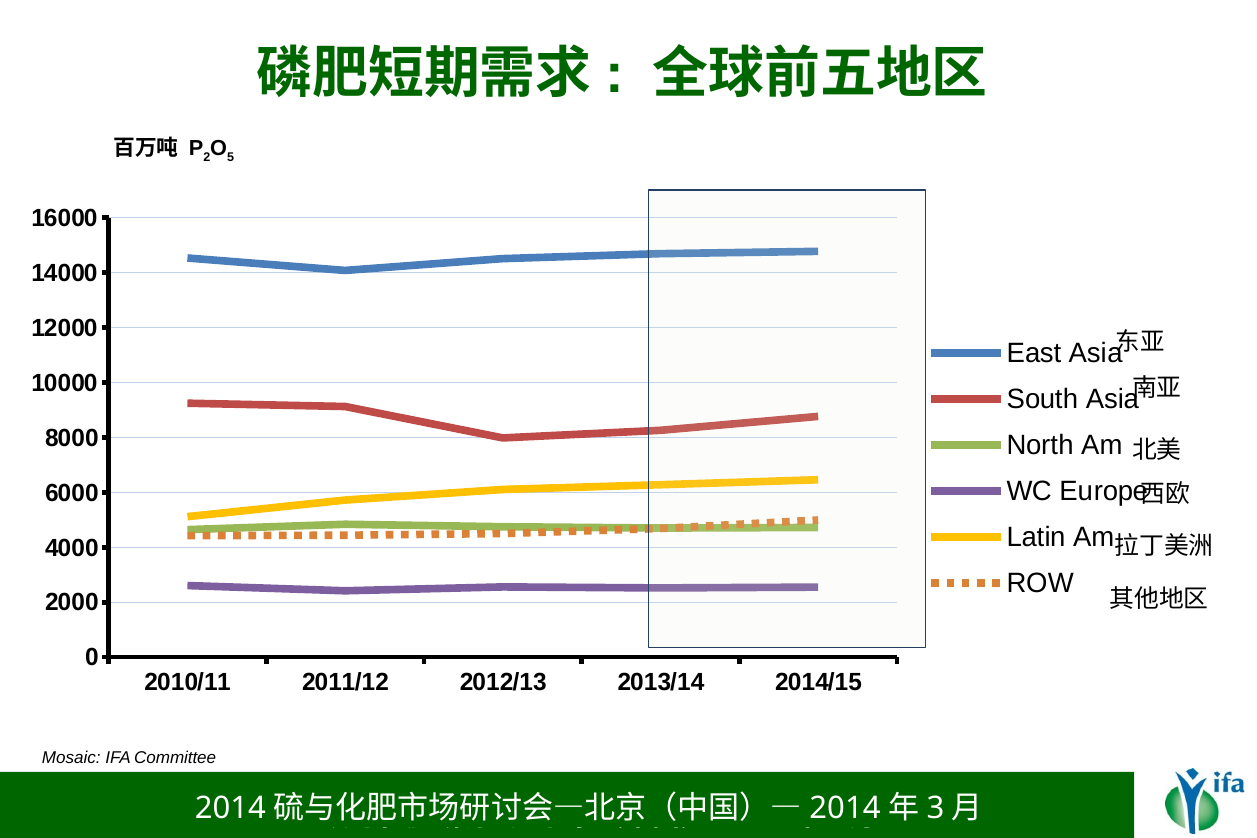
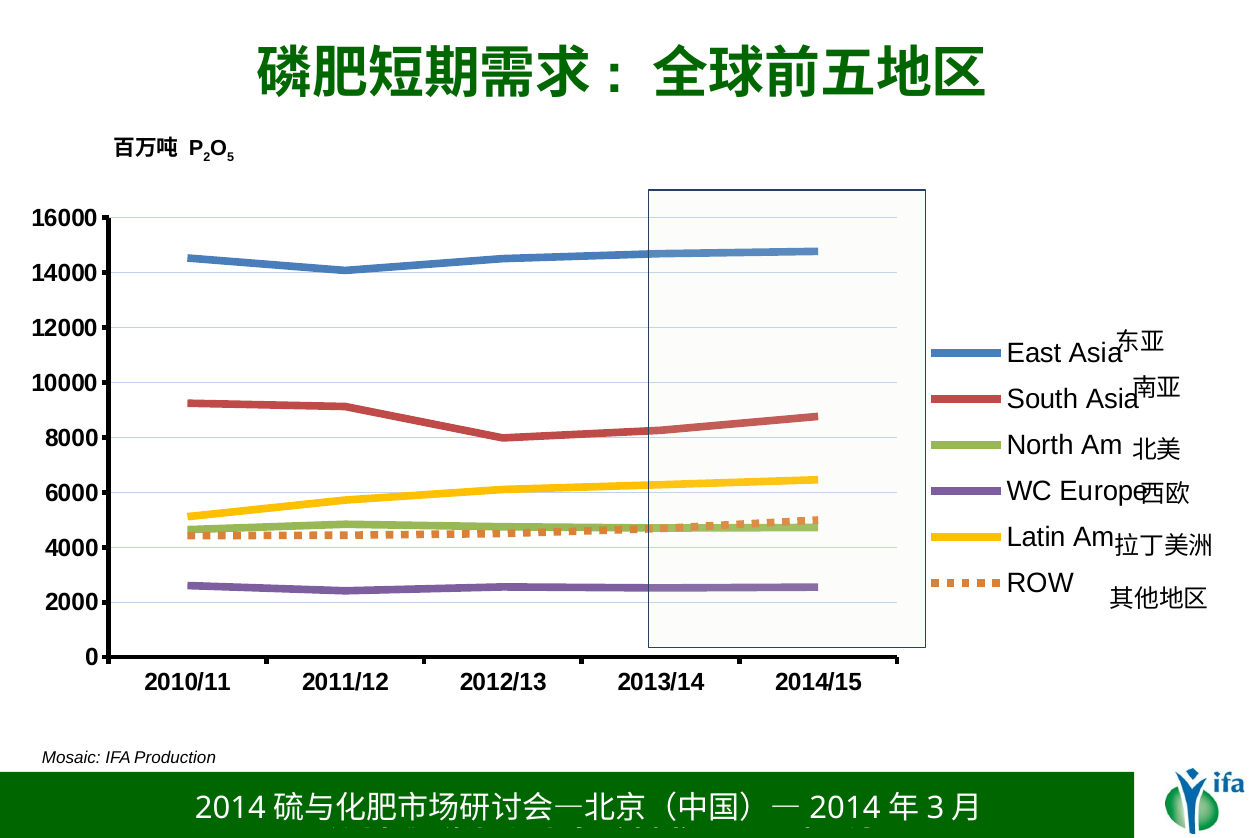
Committee: Committee -> Production
